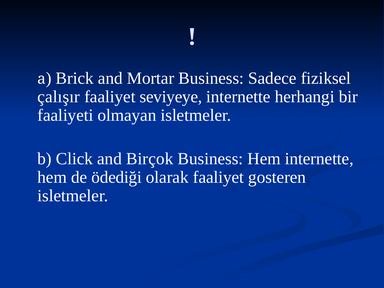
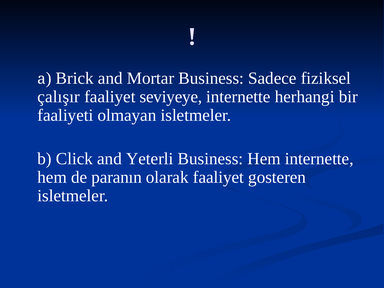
Birçok: Birçok -> Yeterli
ödediği: ödediği -> paranın
